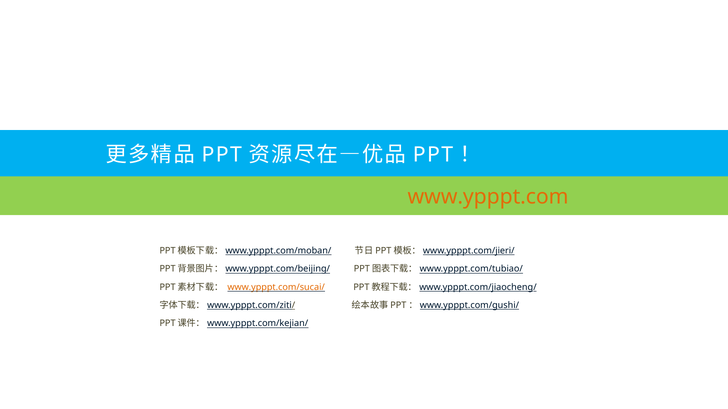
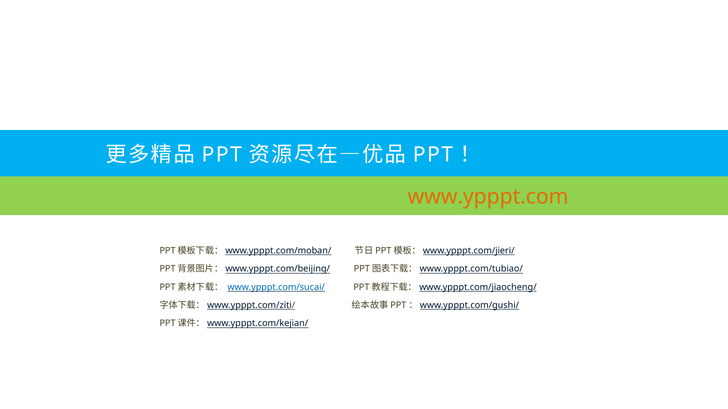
www.ypppt.com/sucai/ colour: orange -> blue
